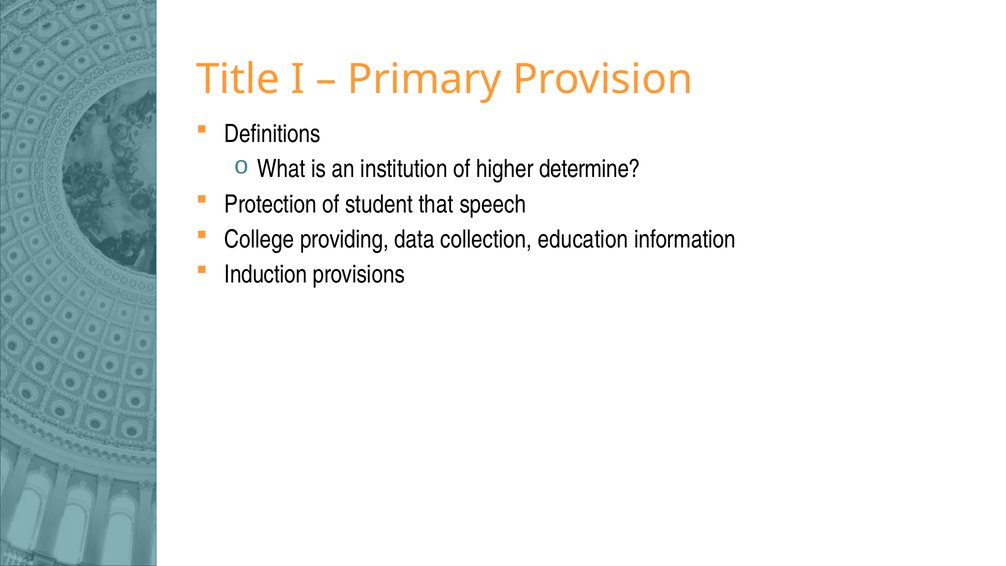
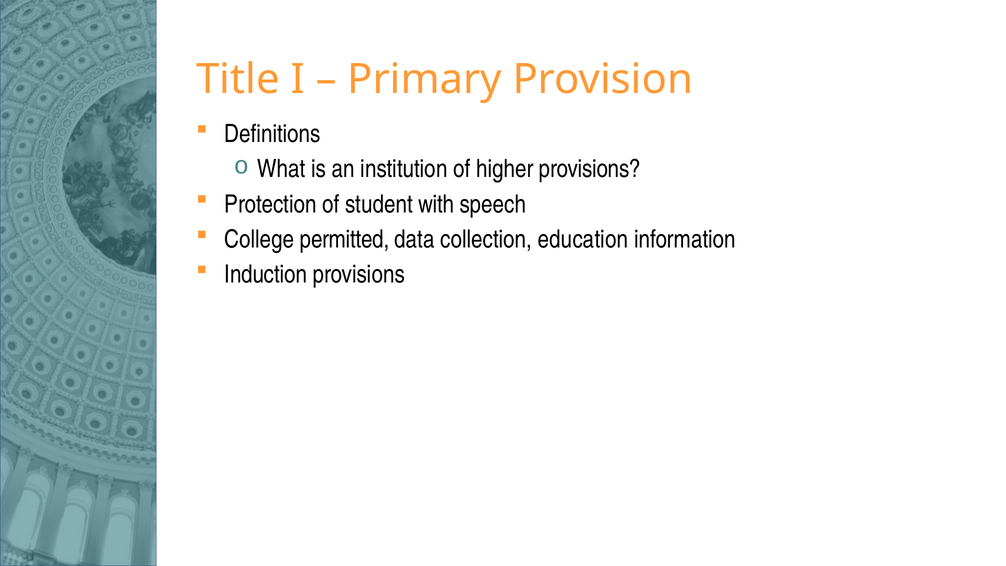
higher determine: determine -> provisions
that: that -> with
providing: providing -> permitted
